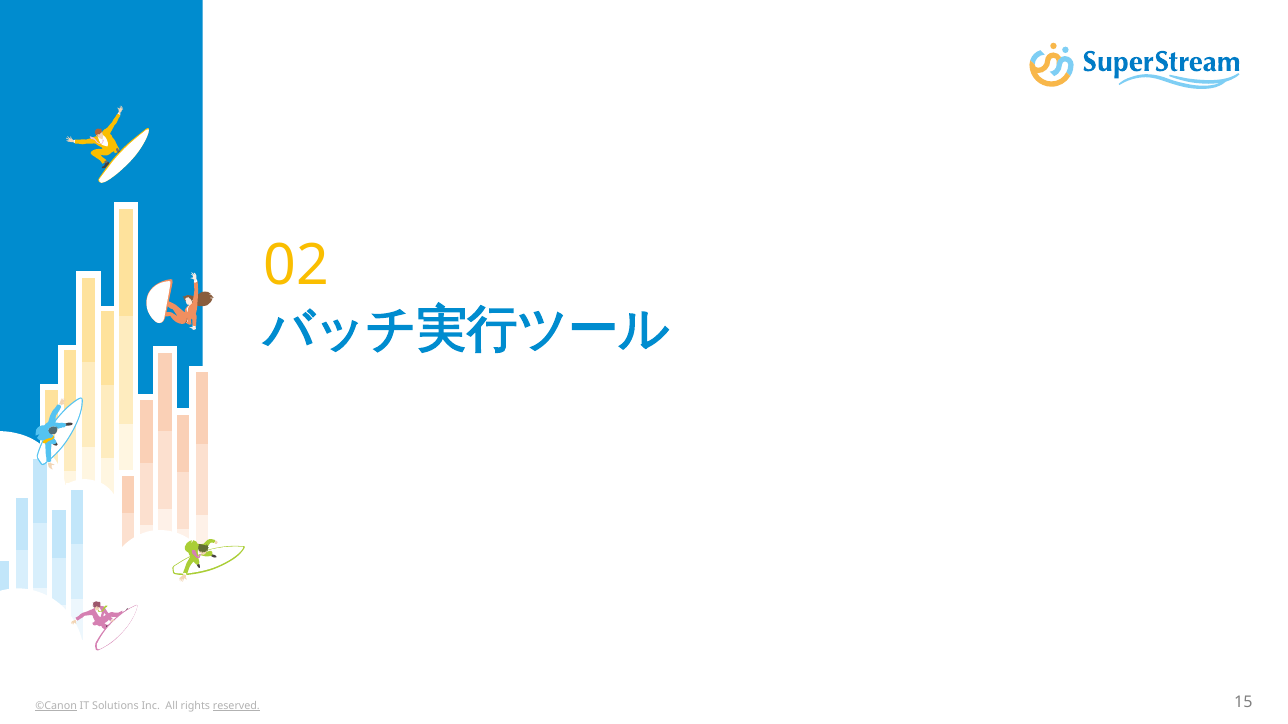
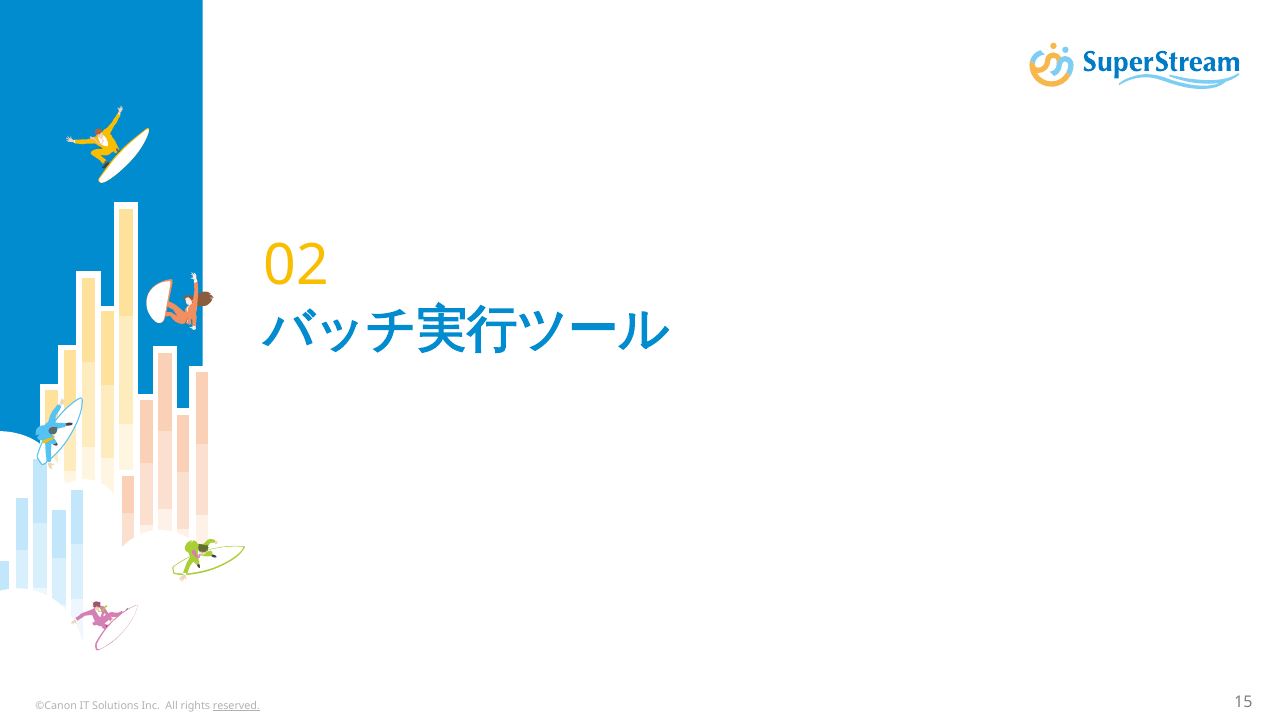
©Canon underline: present -> none
